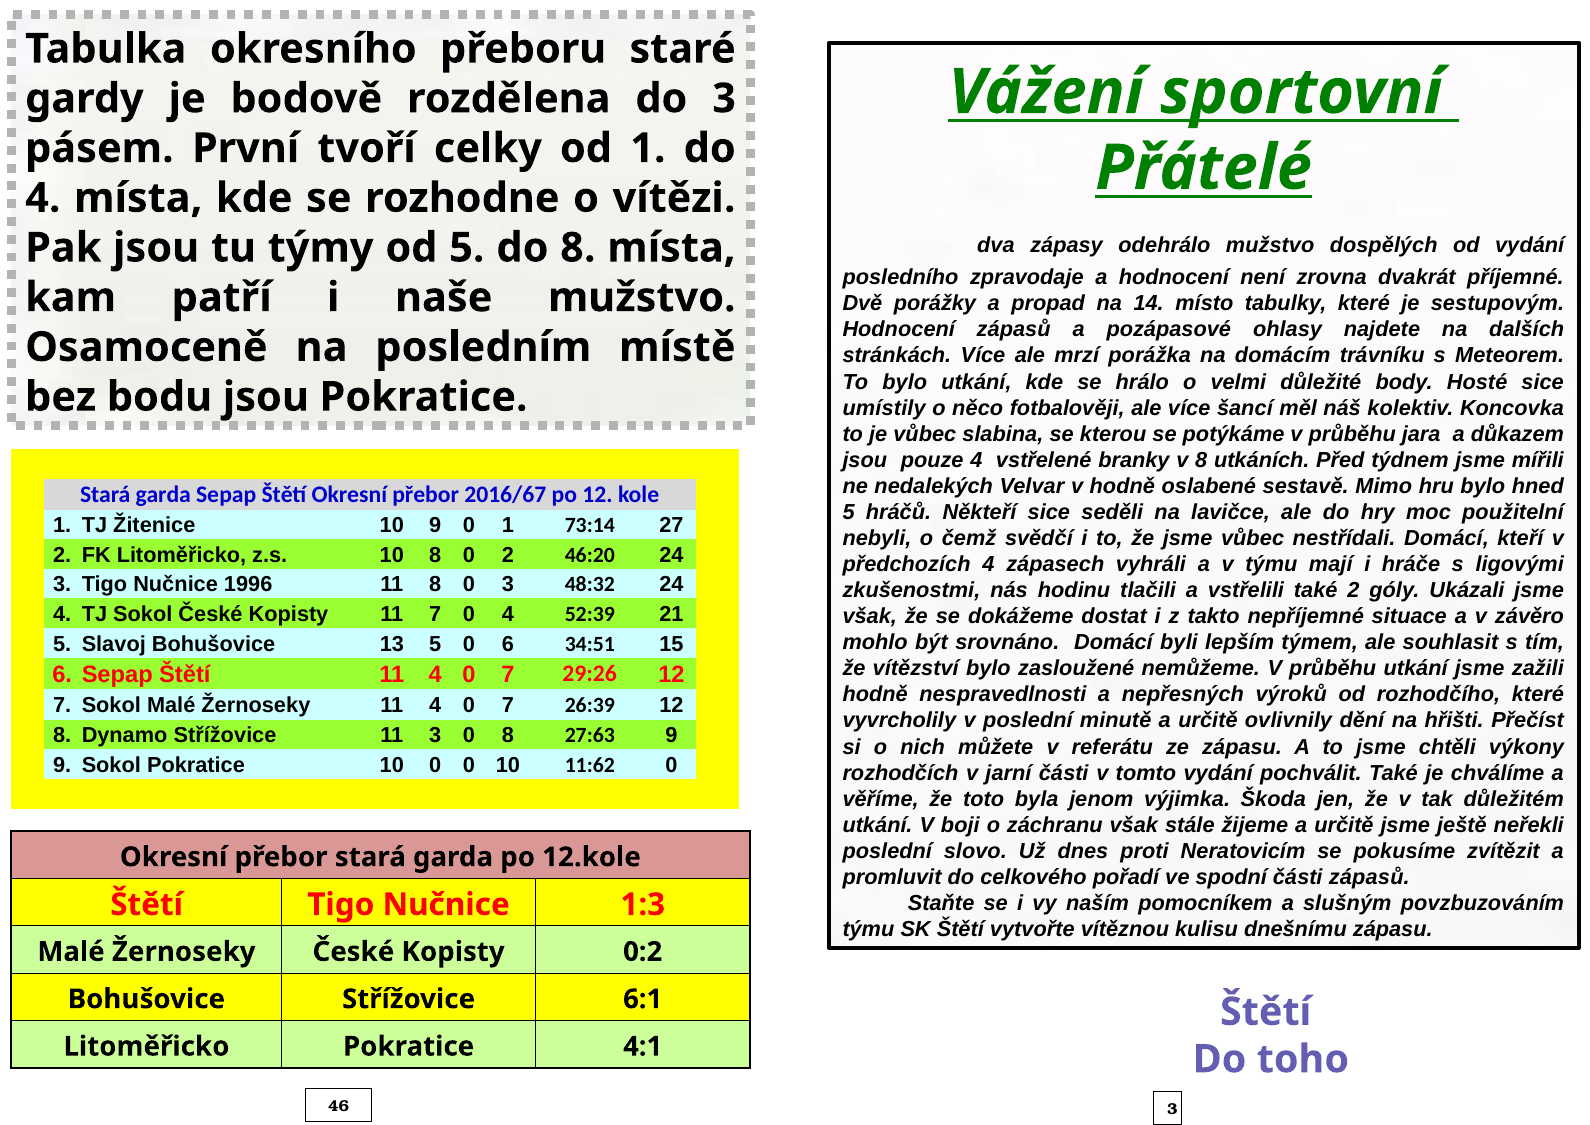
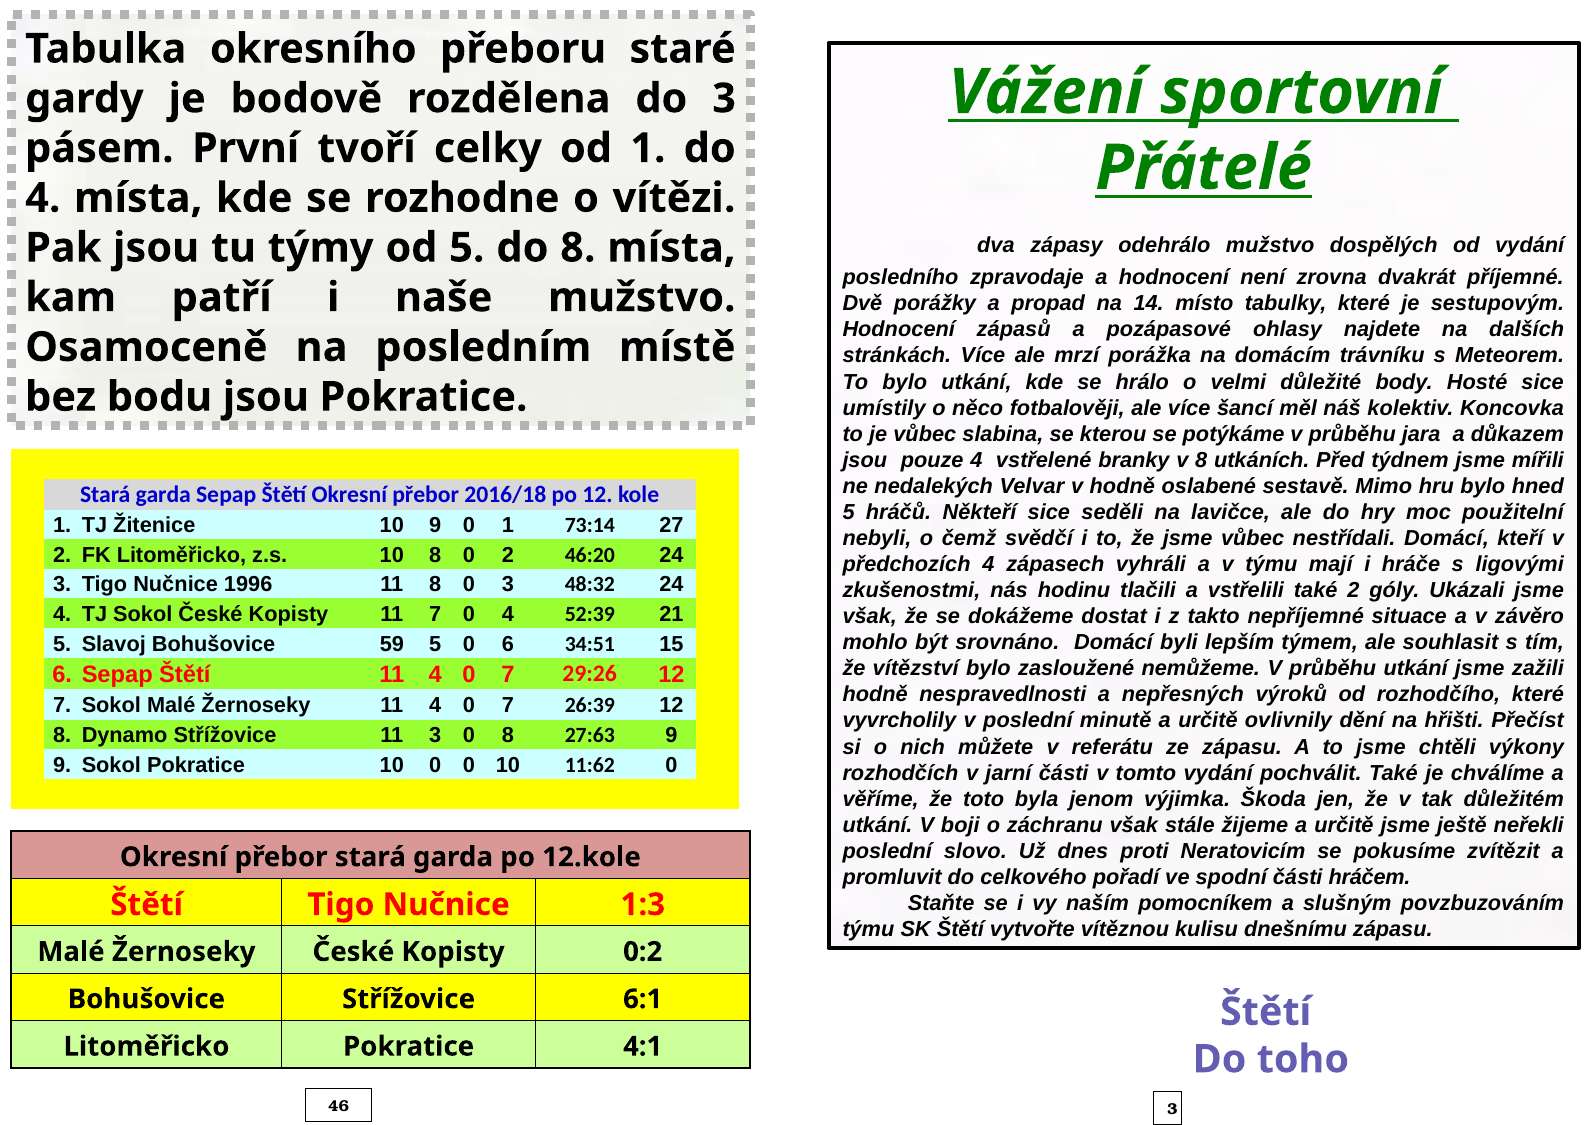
2016/67: 2016/67 -> 2016/18
13: 13 -> 59
části zápasů: zápasů -> hráčem
